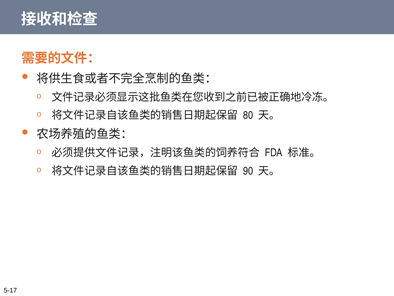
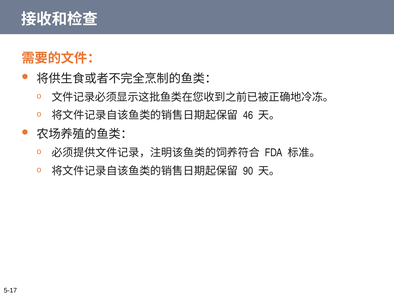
80: 80 -> 46
